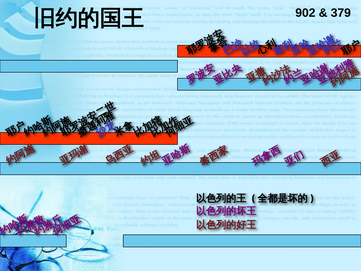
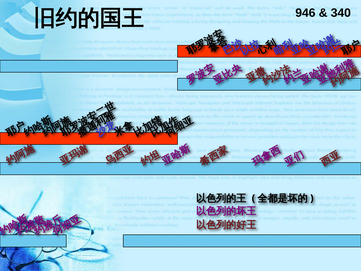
902: 902 -> 946
379: 379 -> 340
